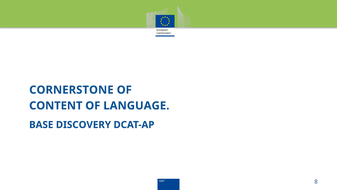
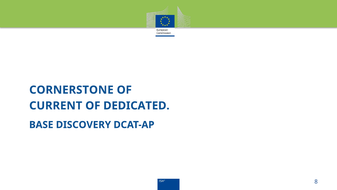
CONTENT: CONTENT -> CURRENT
LANGUAGE: LANGUAGE -> DEDICATED
